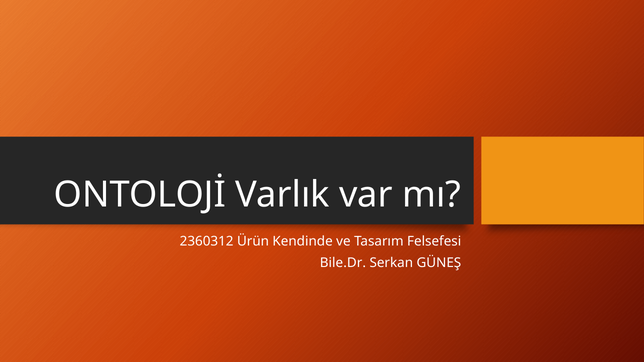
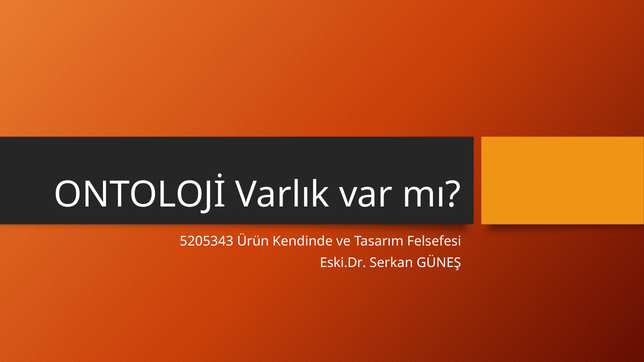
2360312: 2360312 -> 5205343
Bile.Dr: Bile.Dr -> Eski.Dr
